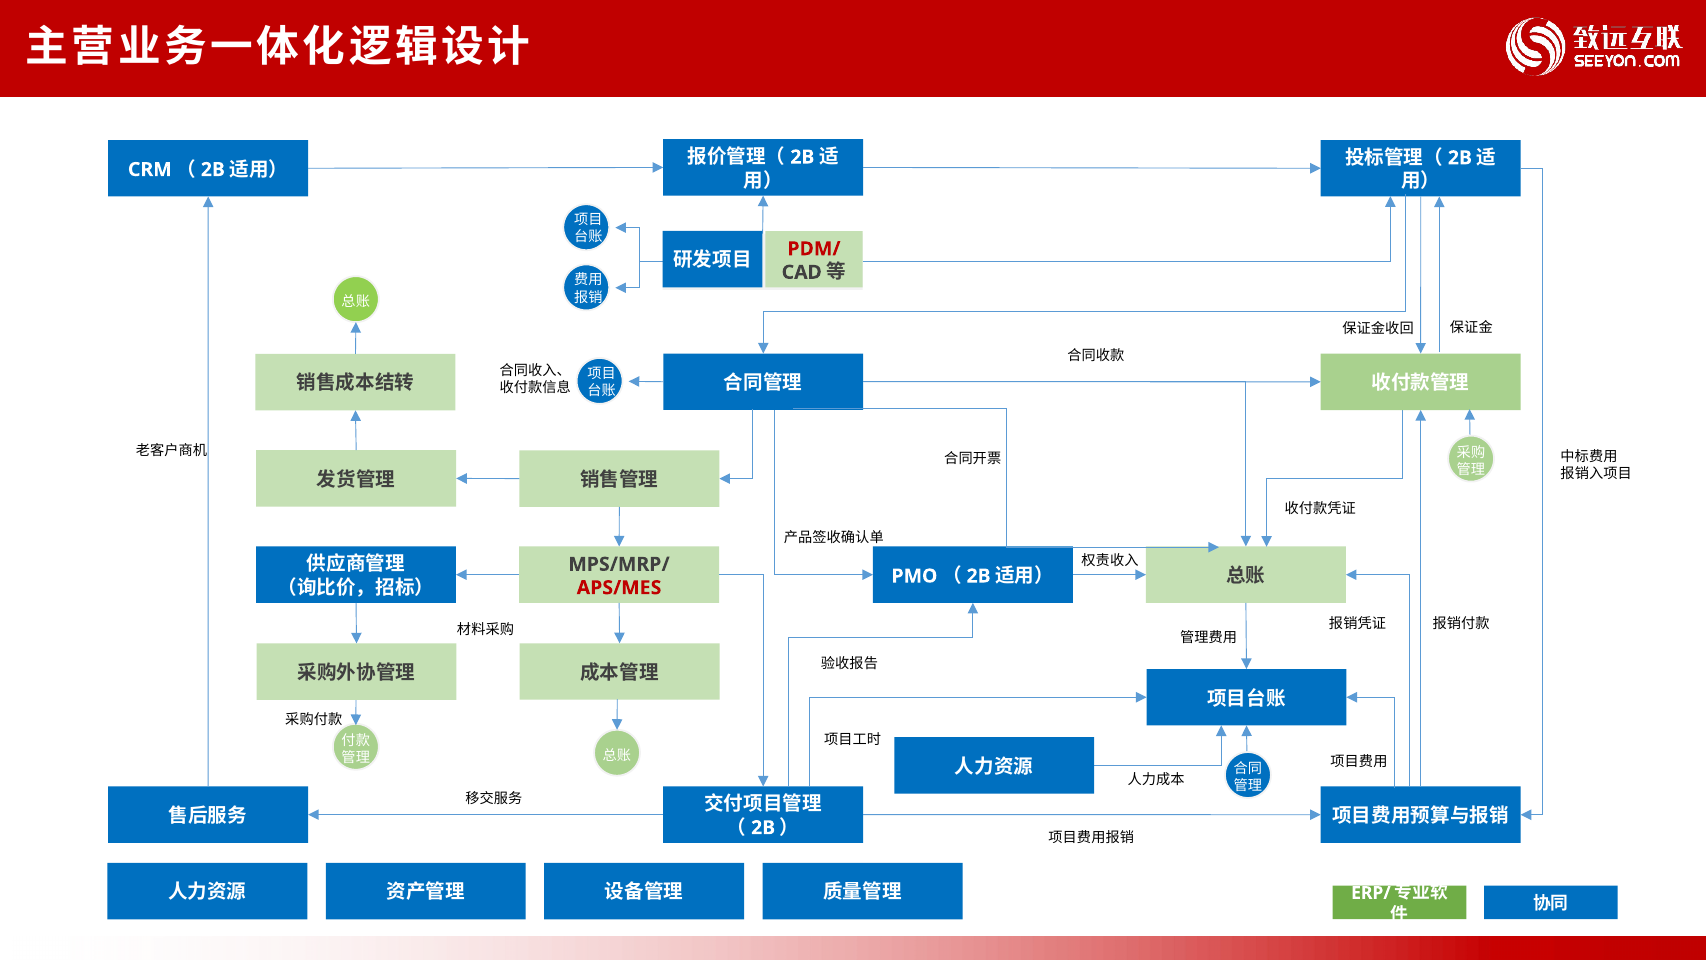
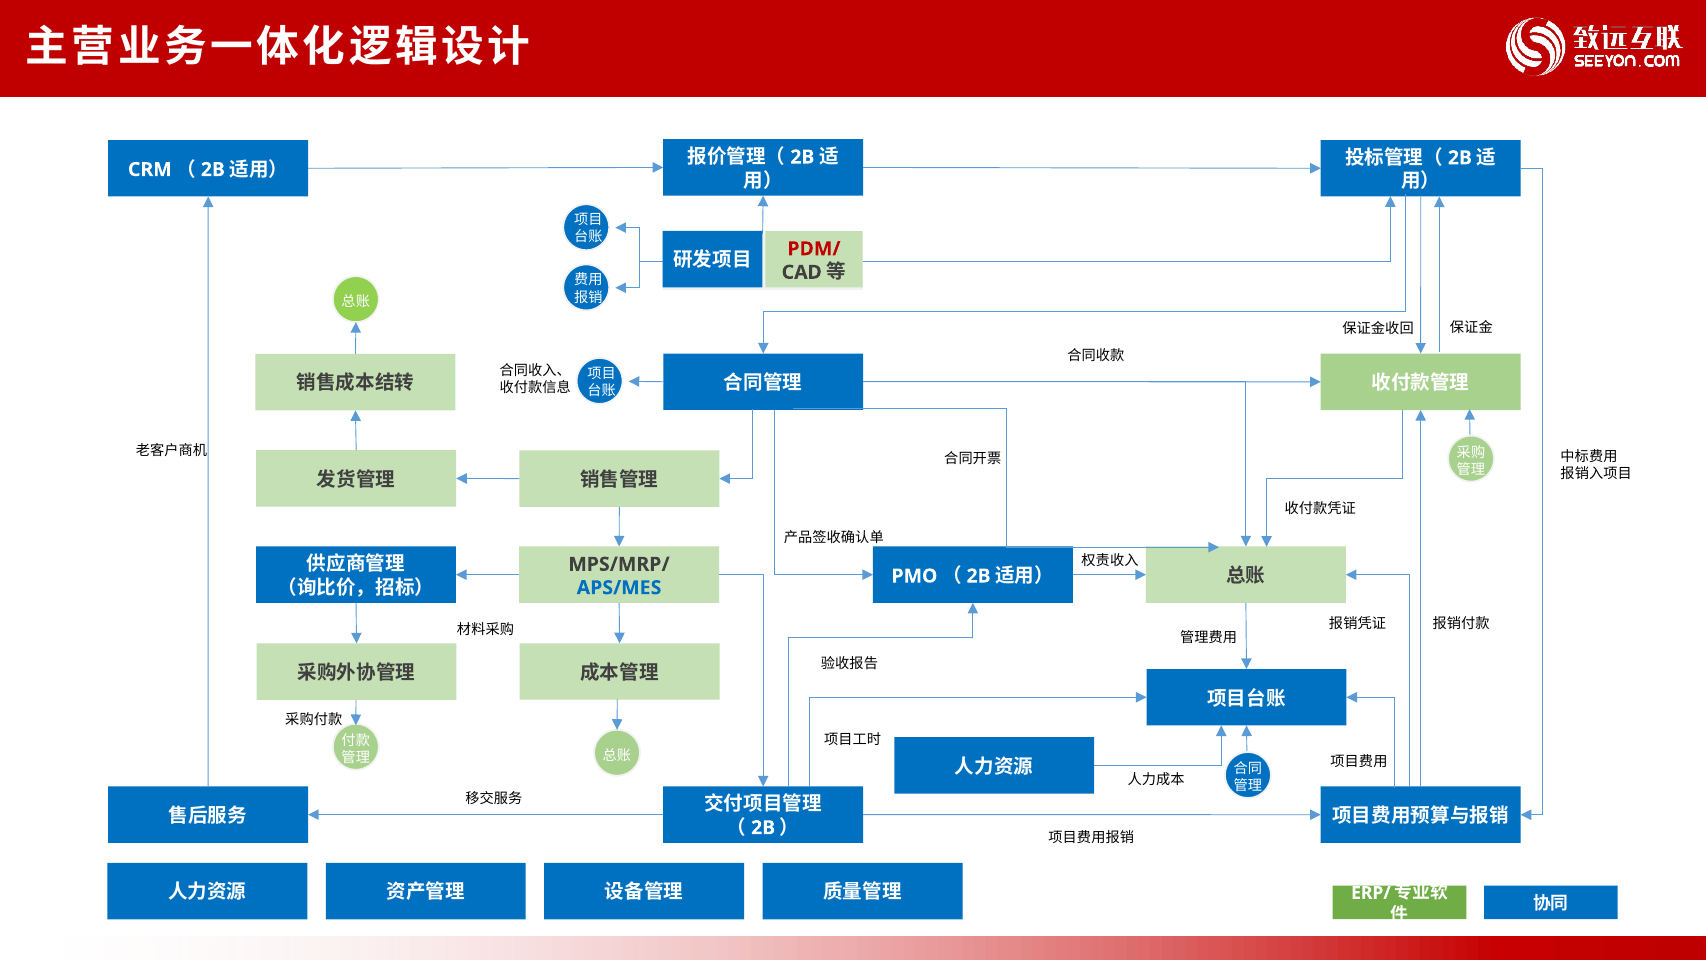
APS/MES colour: red -> blue
